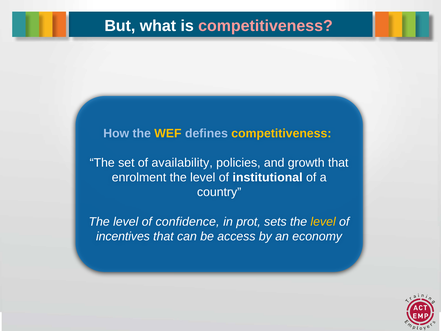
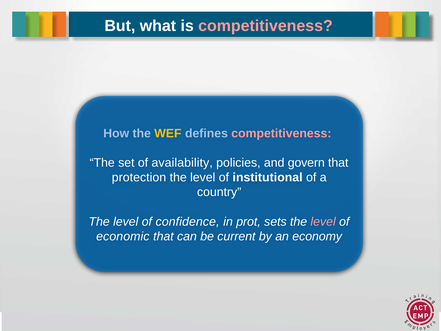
competitiveness at (281, 133) colour: yellow -> pink
growth: growth -> govern
enrolment: enrolment -> protection
level at (323, 221) colour: yellow -> pink
incentives: incentives -> economic
access: access -> current
